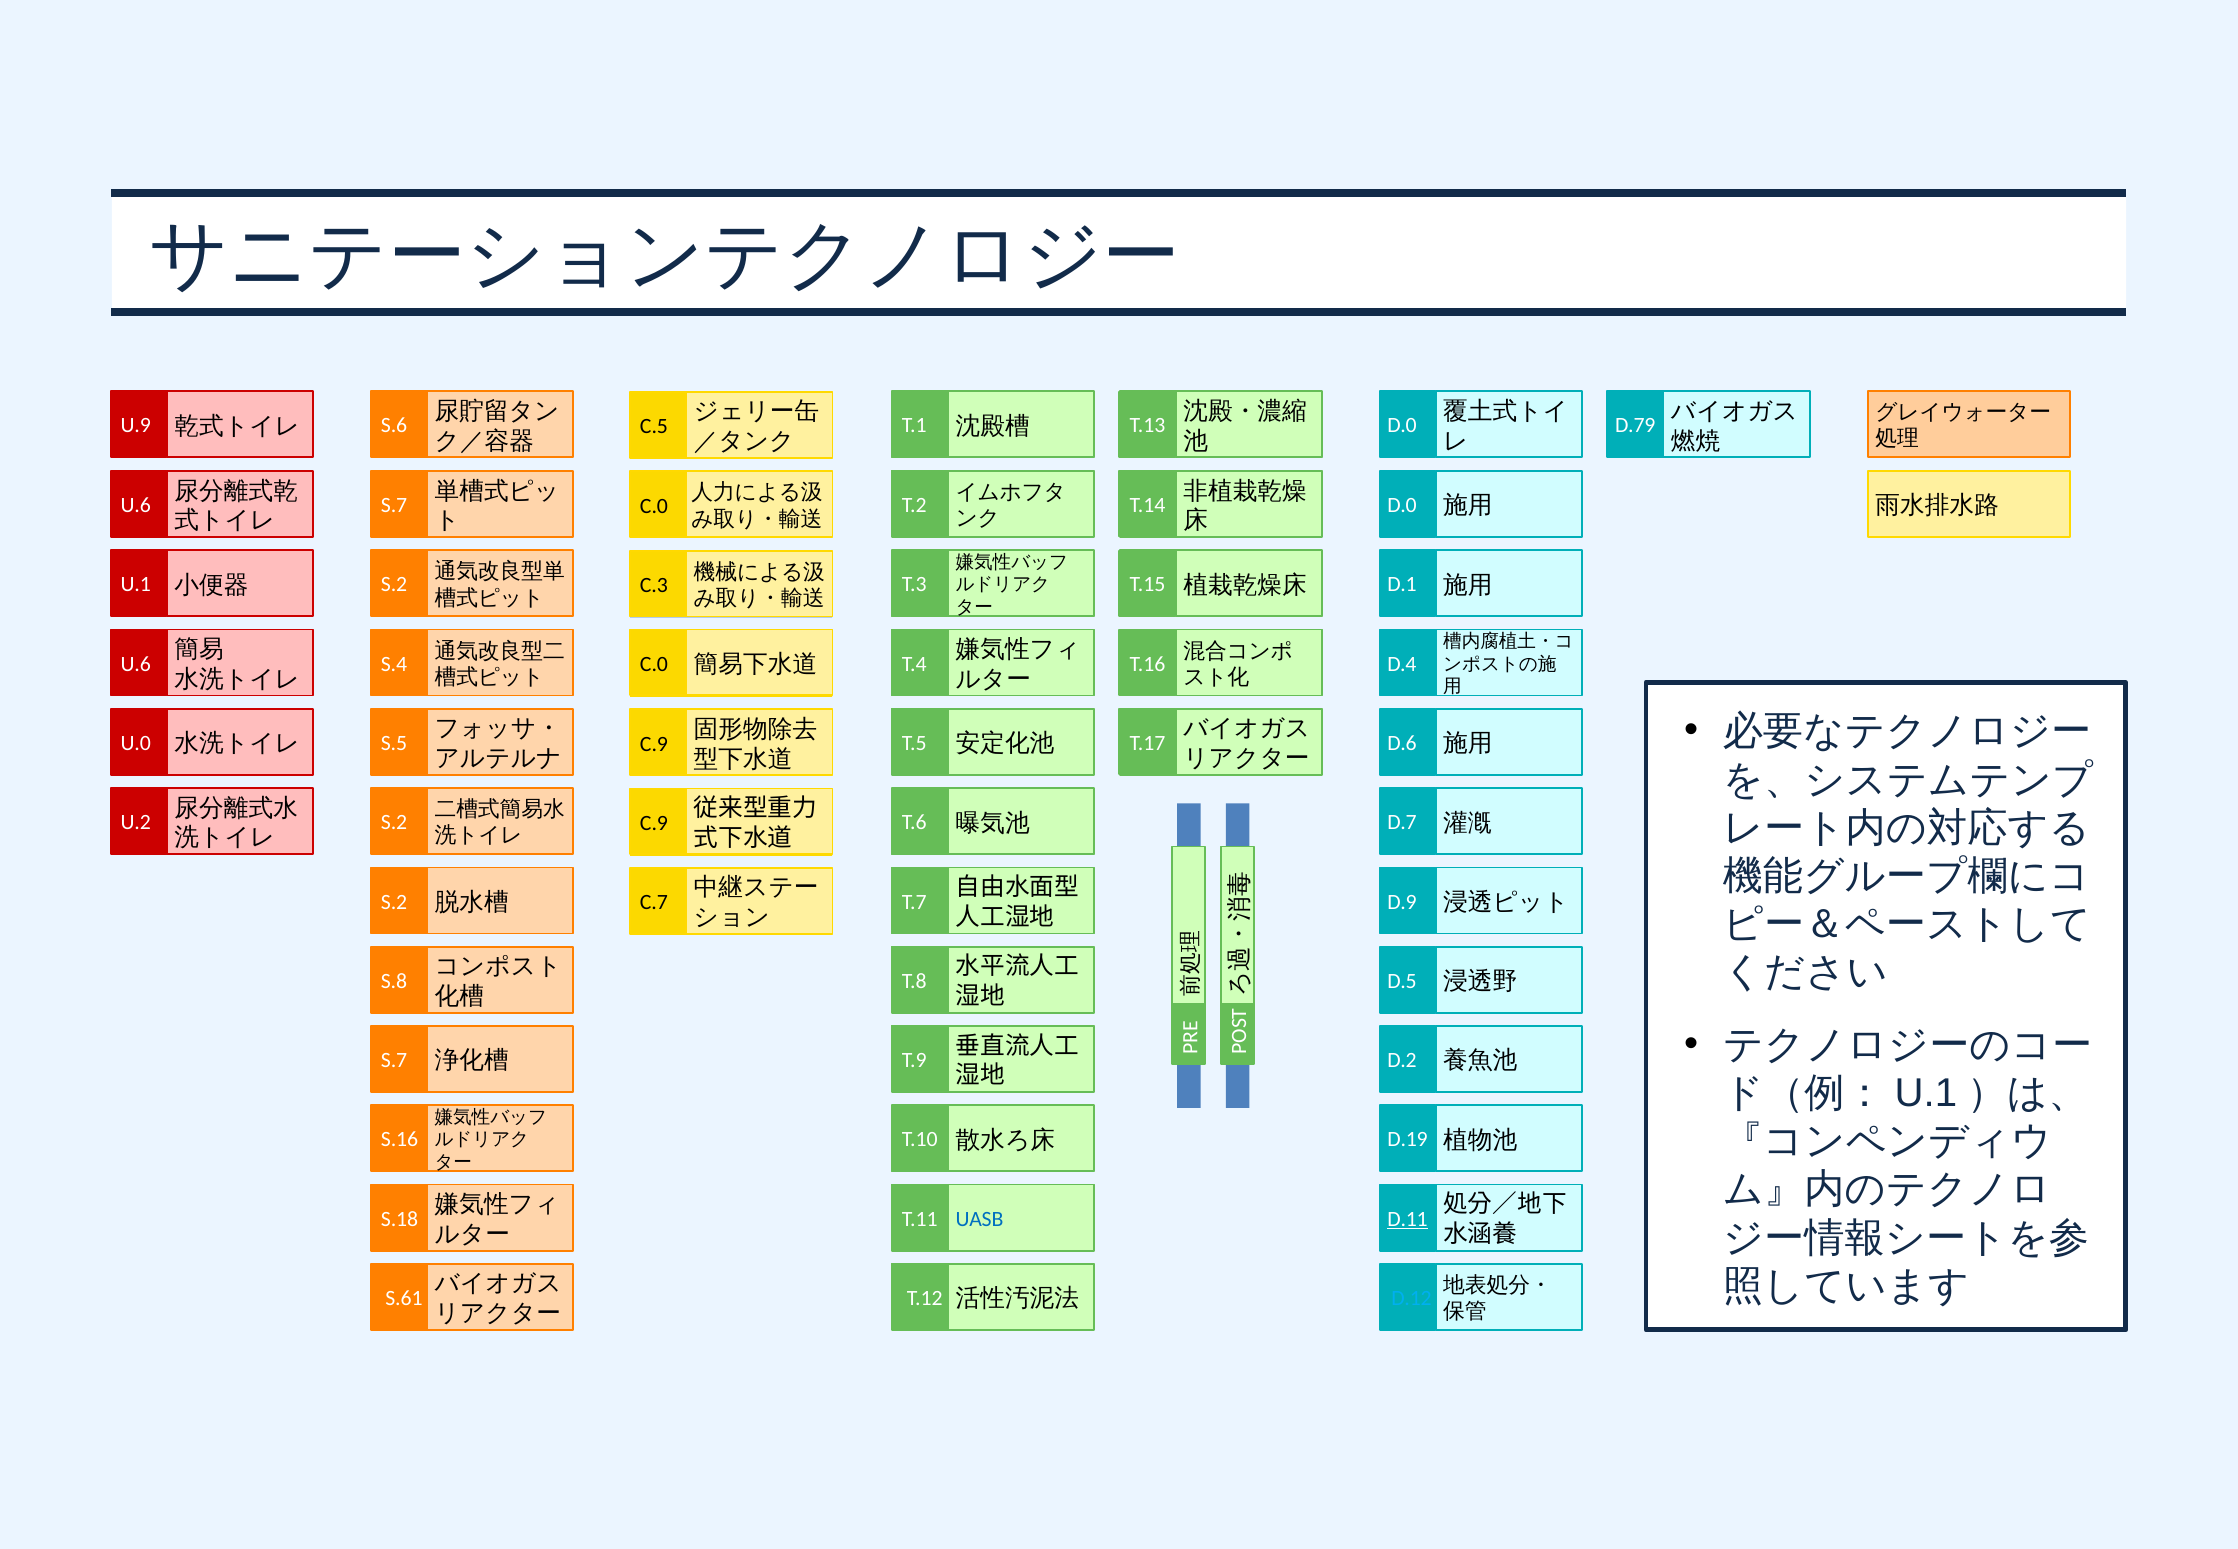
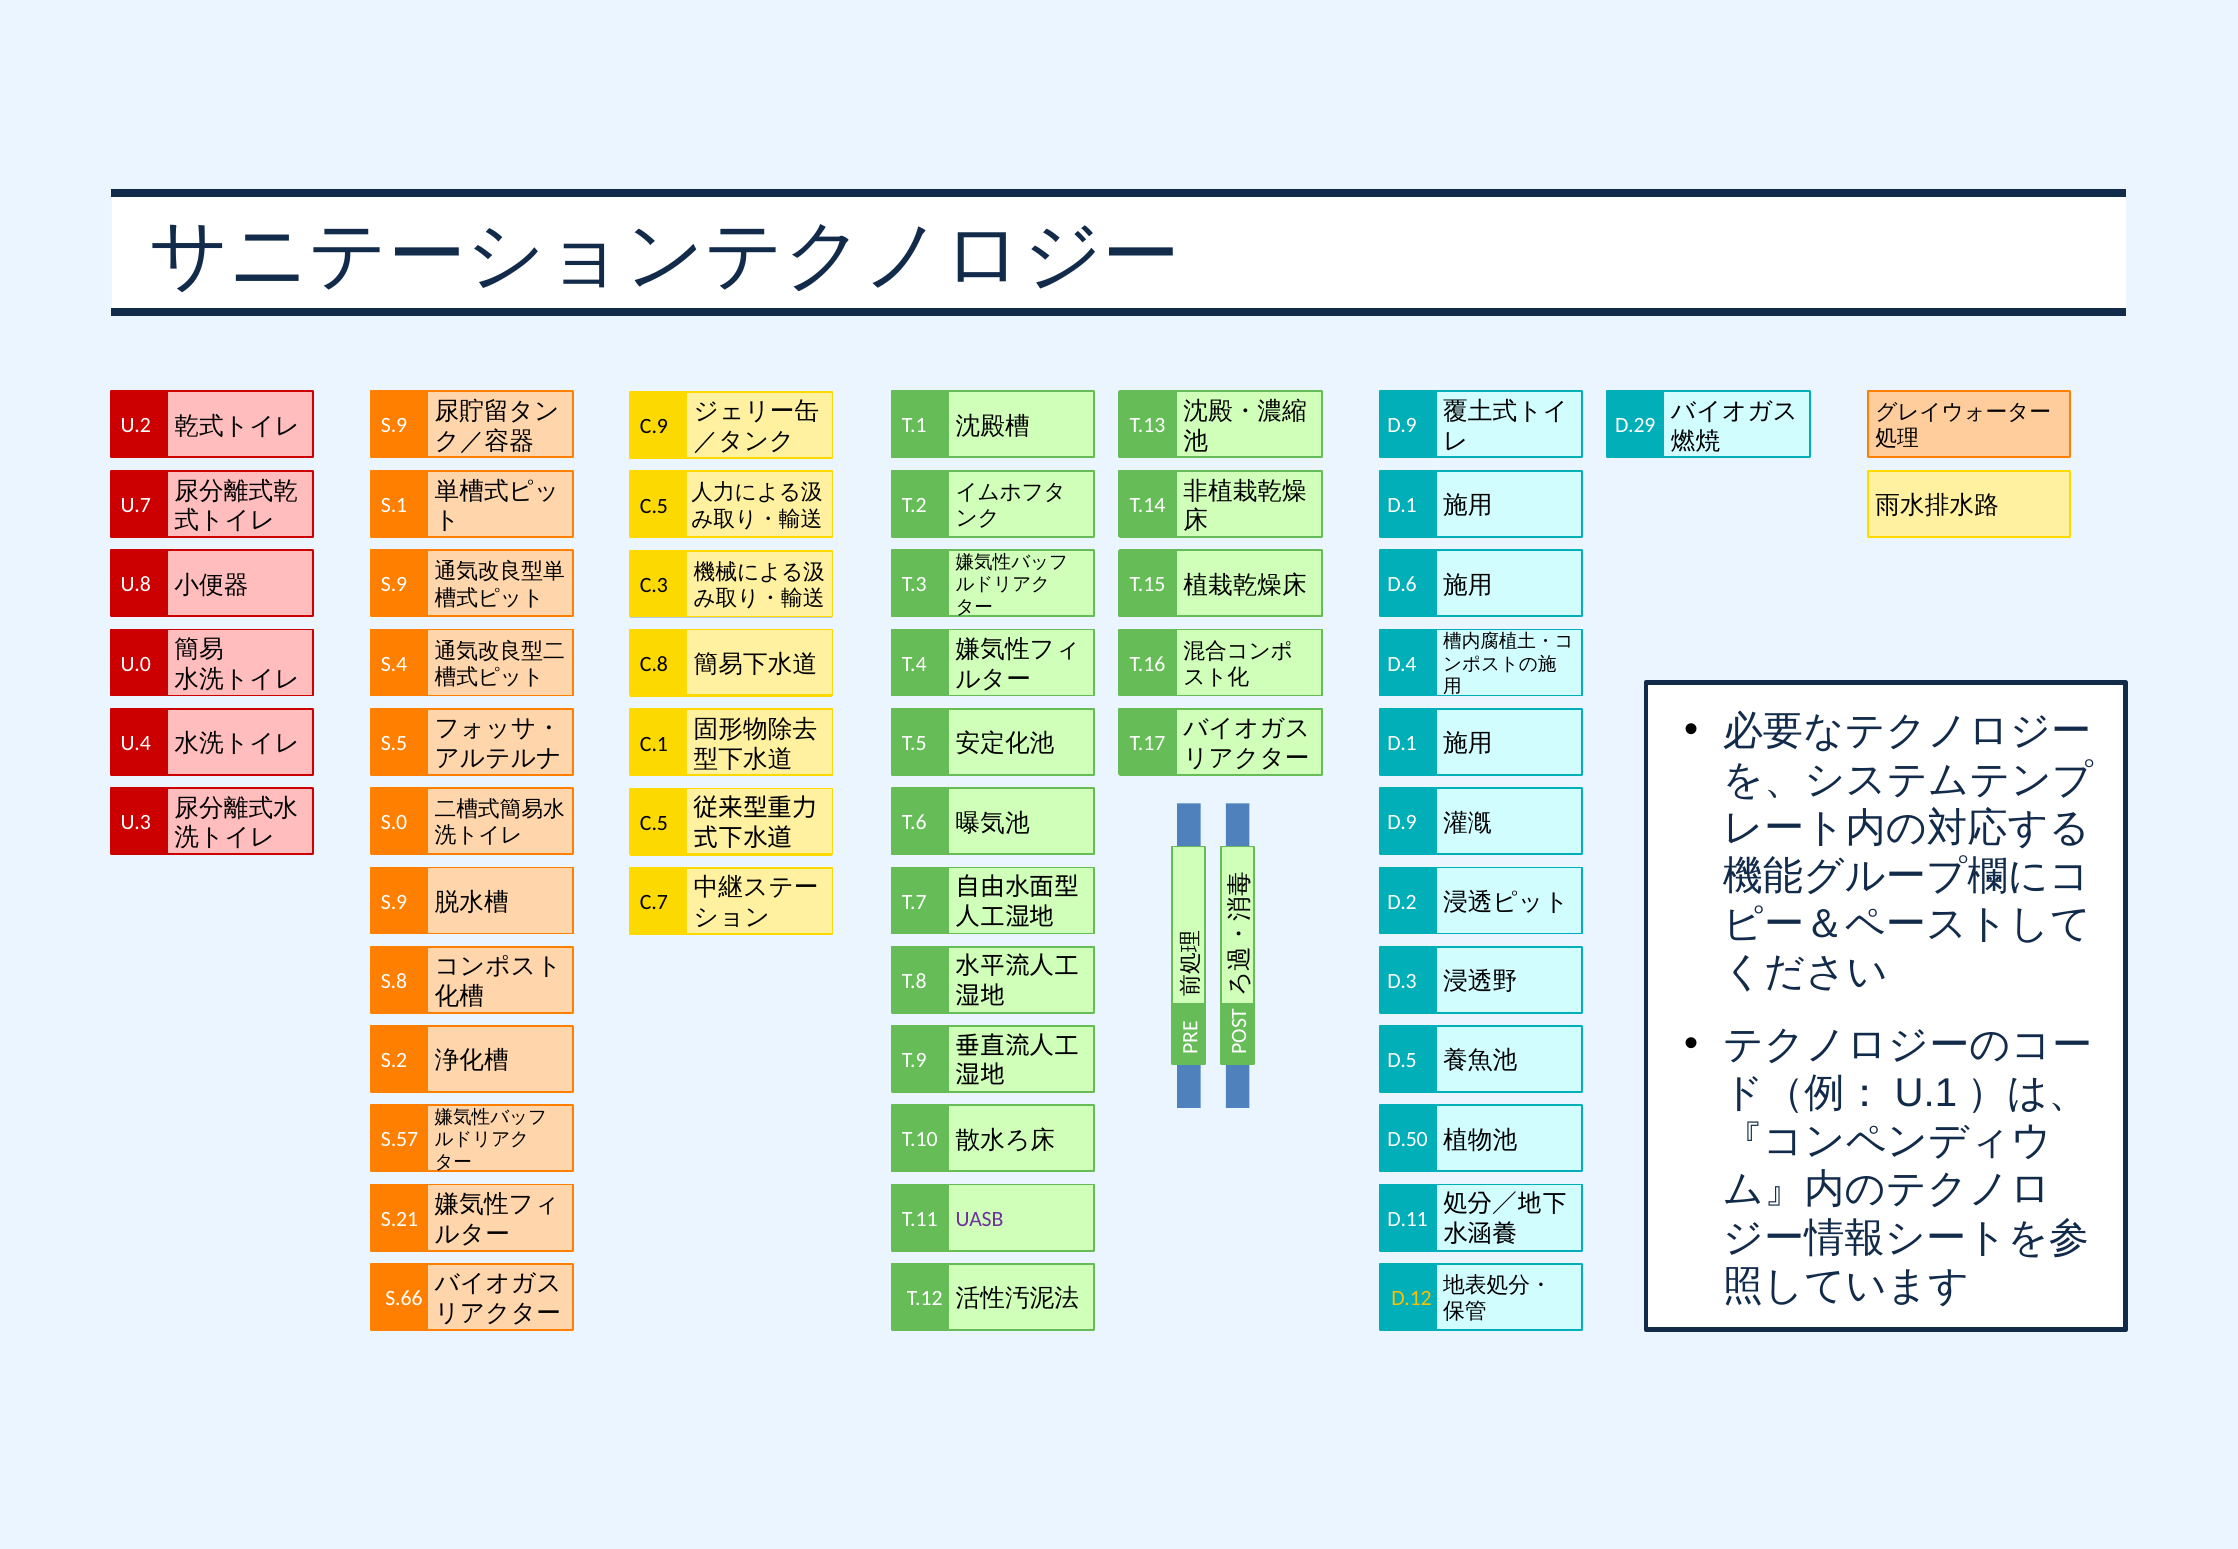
U.9: U.9 -> U.2
S.6 at (394, 426): S.6 -> S.9
D.0 at (1402, 426): D.0 -> D.9
D.79: D.79 -> D.29
C.5: C.5 -> C.9
U.6 at (136, 506): U.6 -> U.7
S.7 at (394, 506): S.7 -> S.1
D.0 at (1402, 506): D.0 -> D.1
C.0 at (654, 506): C.0 -> C.5
U.1: U.1 -> U.8
S.2 at (394, 585): S.2 -> S.9
D.1: D.1 -> D.6
U.6 at (136, 664): U.6 -> U.0
C.0 at (654, 664): C.0 -> C.8
U.0: U.0 -> U.4
D.6 at (1402, 743): D.6 -> D.1
C.9 at (654, 744): C.9 -> C.1
U.2: U.2 -> U.3
S.2 at (394, 823): S.2 -> S.0
D.7 at (1402, 823): D.7 -> D.9
C.9 at (654, 823): C.9 -> C.5
S.2 at (394, 902): S.2 -> S.9
D.9: D.9 -> D.2
D.5: D.5 -> D.3
S.7 at (394, 1061): S.7 -> S.2
D.2: D.2 -> D.5
S.16: S.16 -> S.57
D.19: D.19 -> D.50
S.18: S.18 -> S.21
UASB colour: blue -> purple
D.11 underline: present -> none
S.61: S.61 -> S.66
D.12 colour: light blue -> yellow
